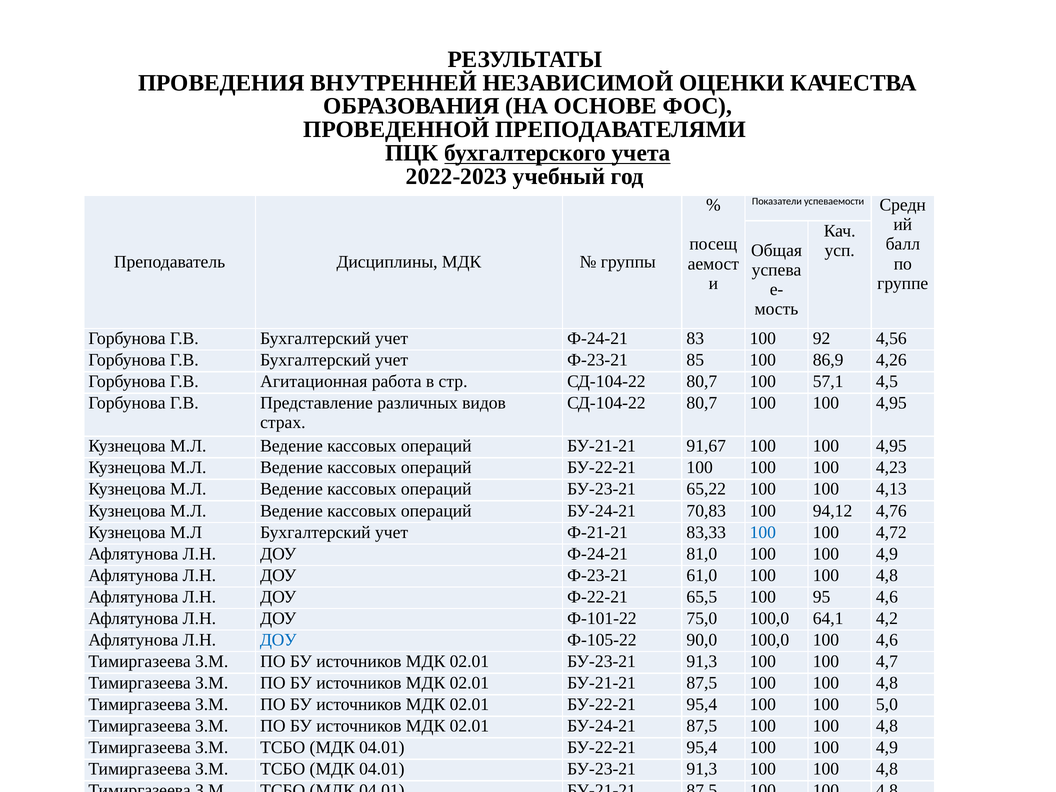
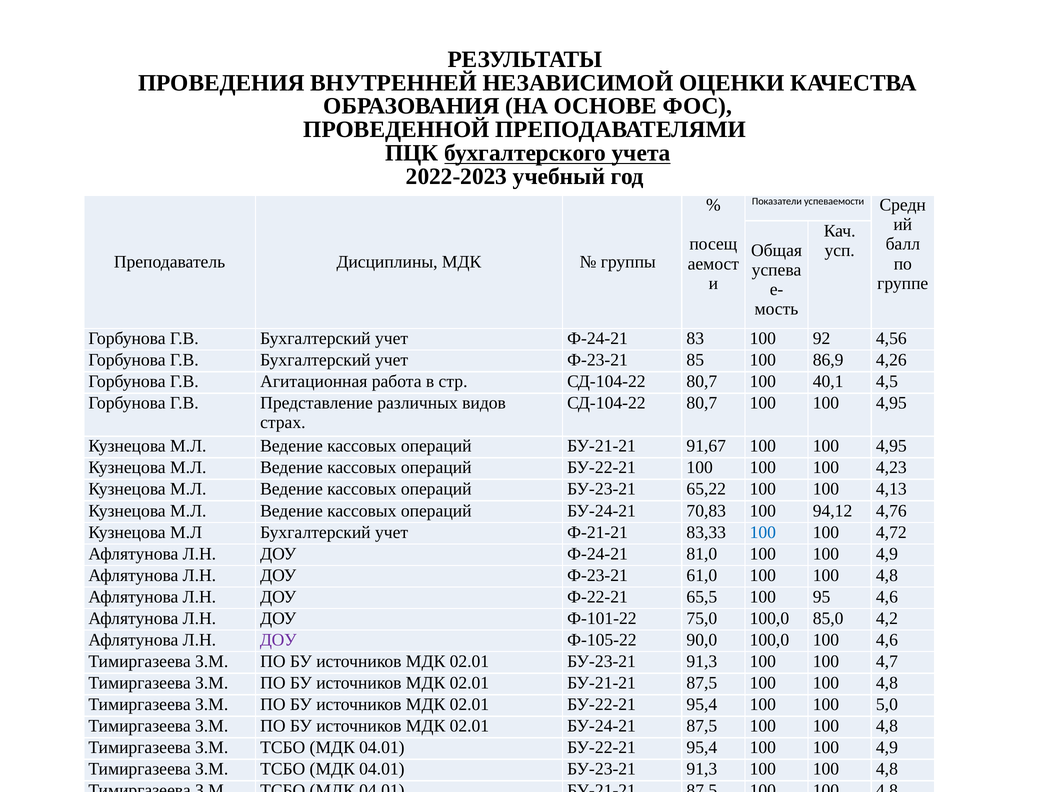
57,1: 57,1 -> 40,1
64,1: 64,1 -> 85,0
ДОУ at (278, 640) colour: blue -> purple
